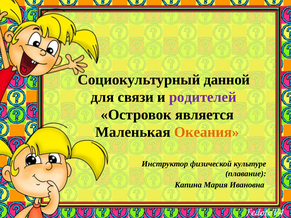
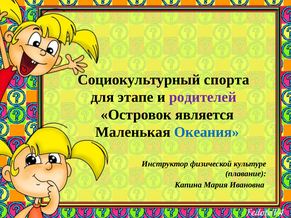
данной: данной -> спорта
связи: связи -> этапе
Океания colour: orange -> blue
